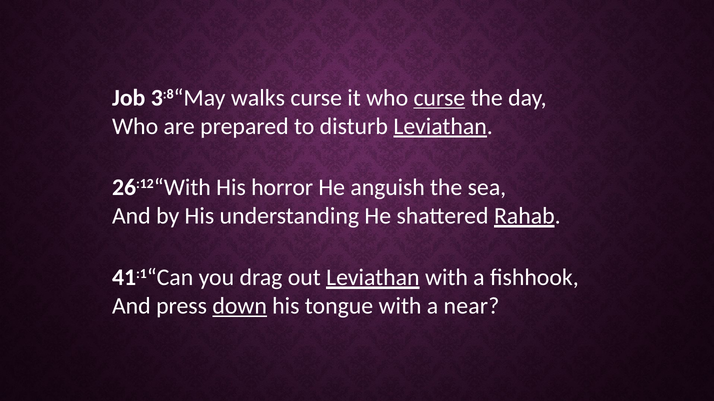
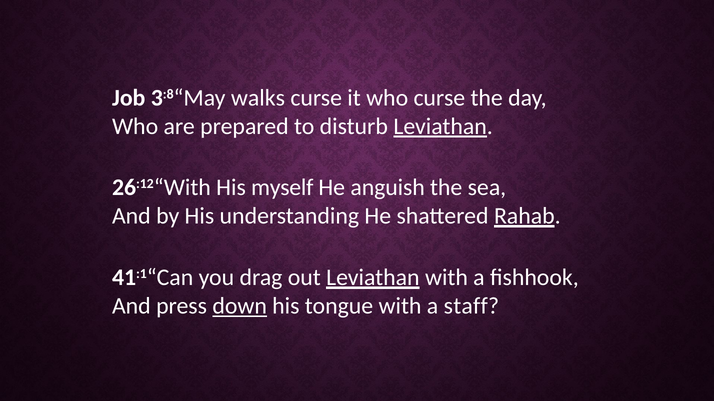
curse at (439, 98) underline: present -> none
horror: horror -> myself
near: near -> staff
